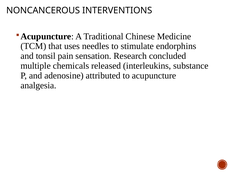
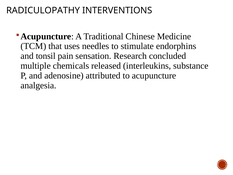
NONCANCEROUS: NONCANCEROUS -> RADICULOPATHY
